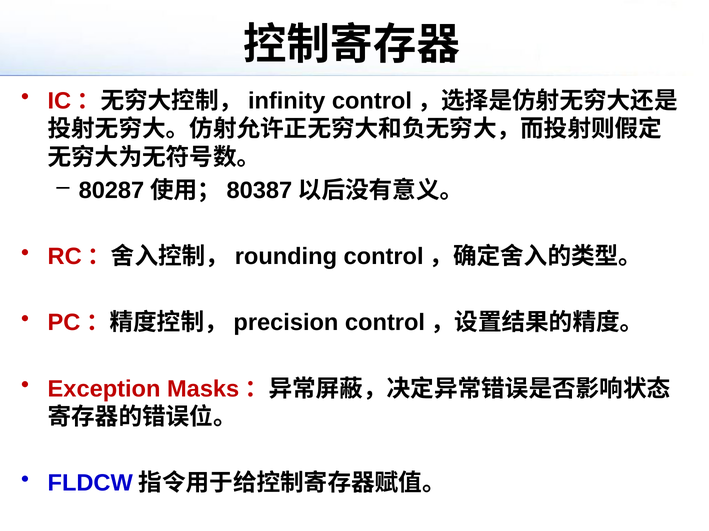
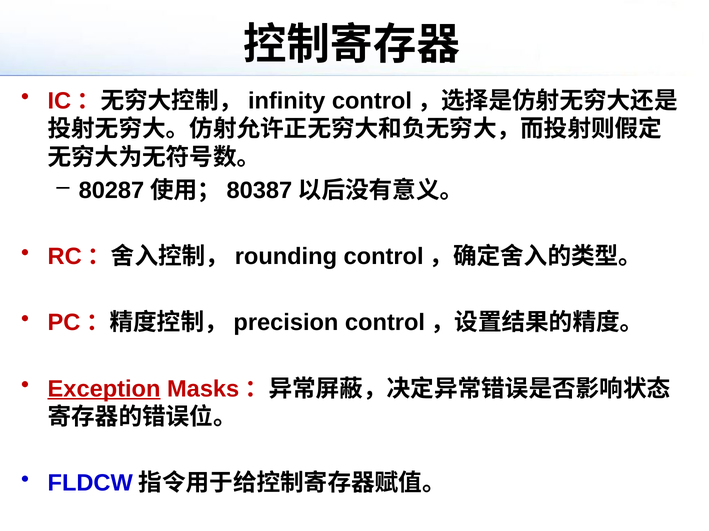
Exception underline: none -> present
